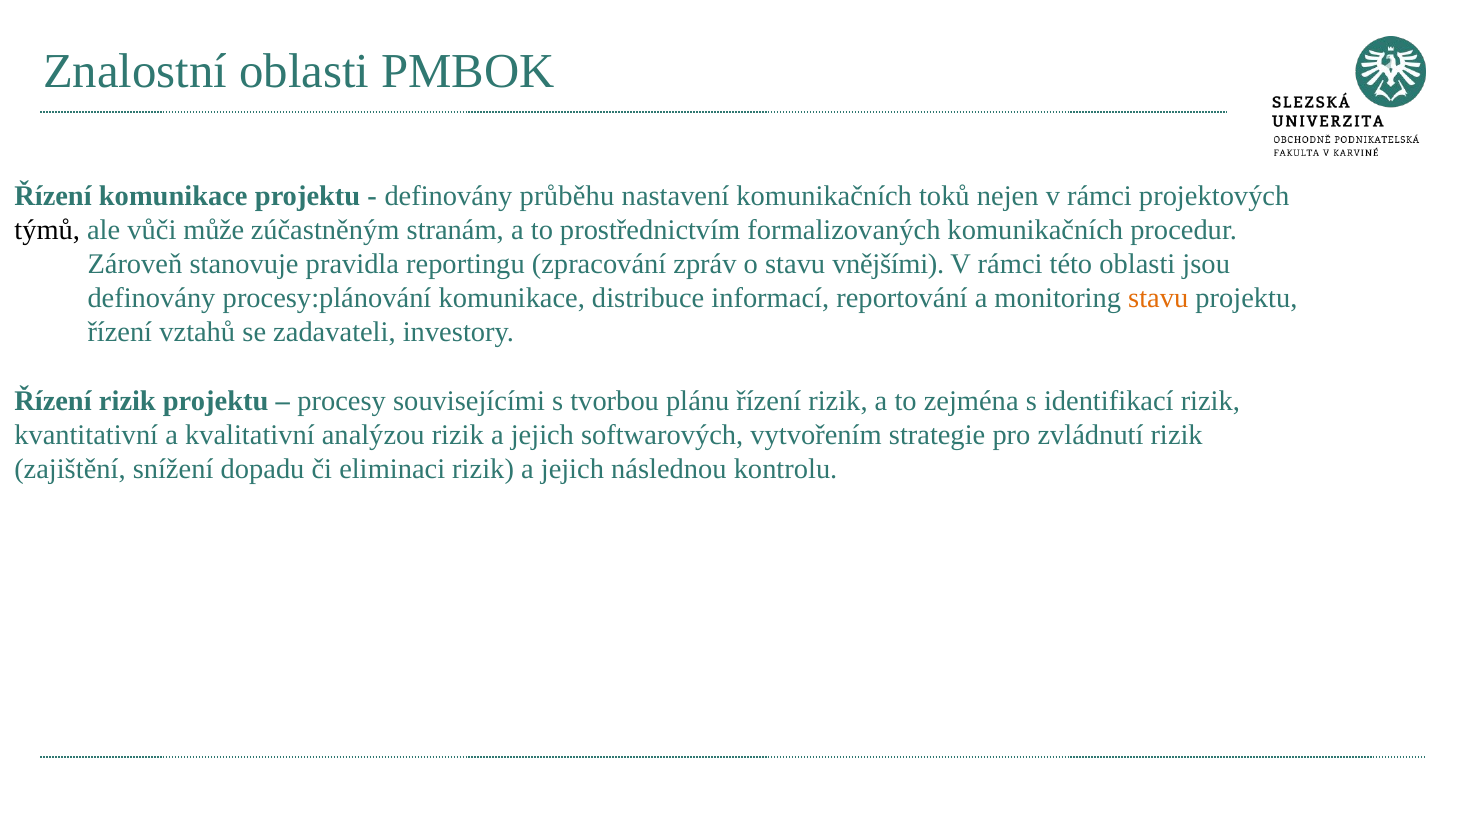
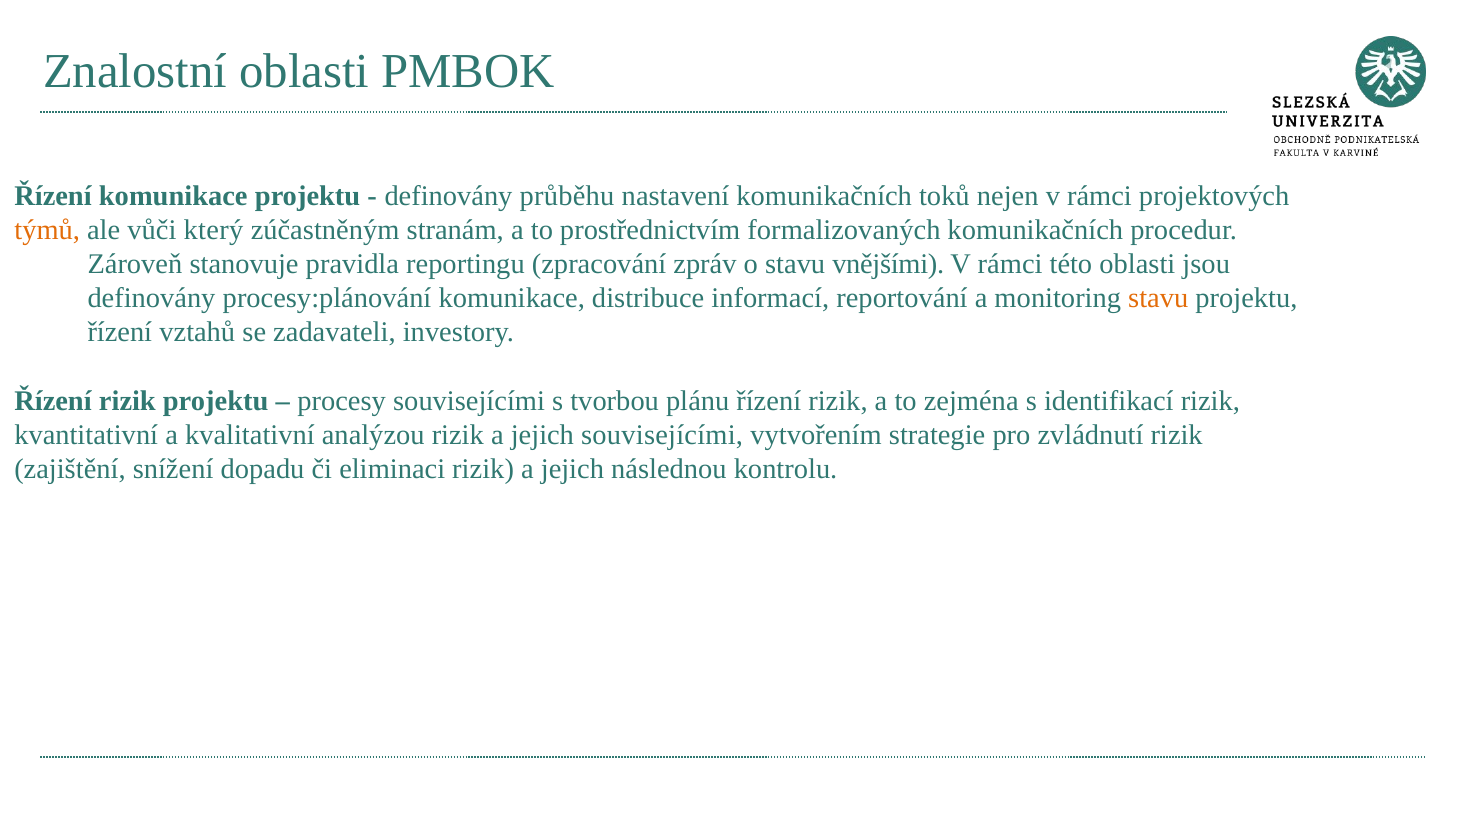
týmů colour: black -> orange
může: může -> který
jejich softwarových: softwarových -> souvisejícími
